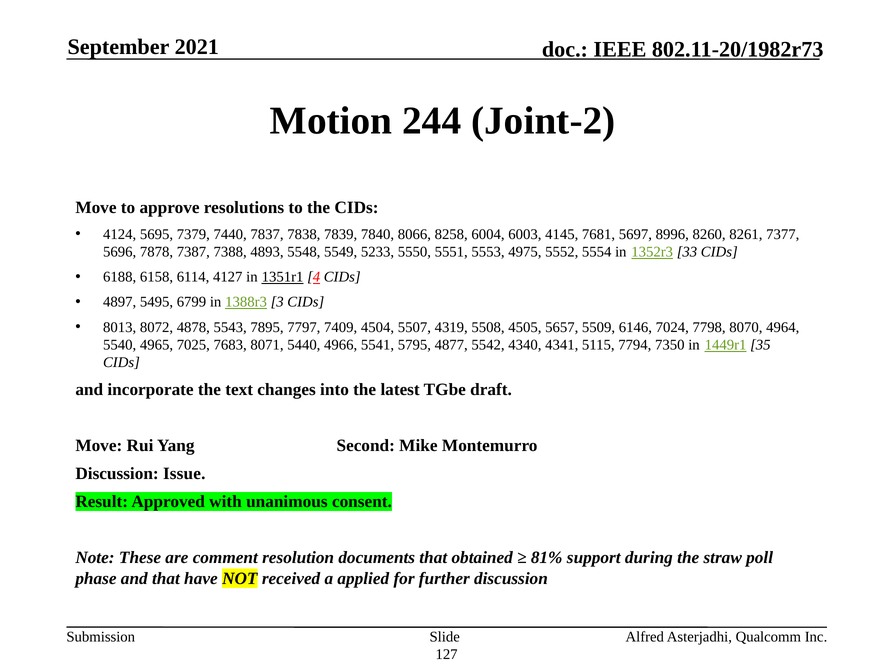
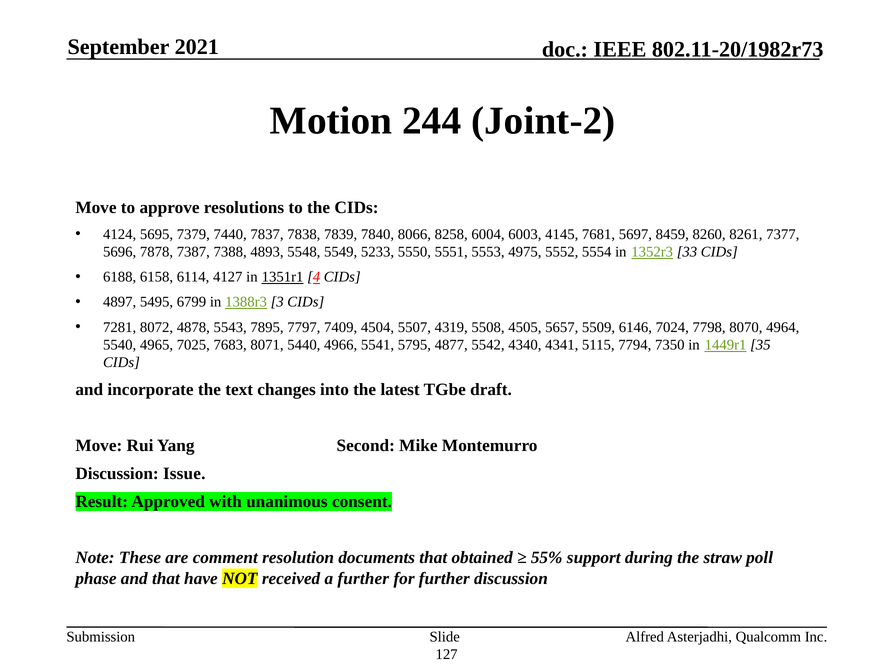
8996: 8996 -> 8459
8013: 8013 -> 7281
81%: 81% -> 55%
a applied: applied -> further
